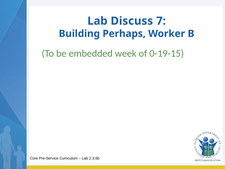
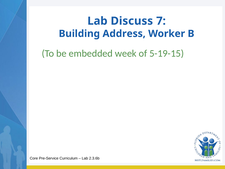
Perhaps: Perhaps -> Address
0-19-15: 0-19-15 -> 5-19-15
